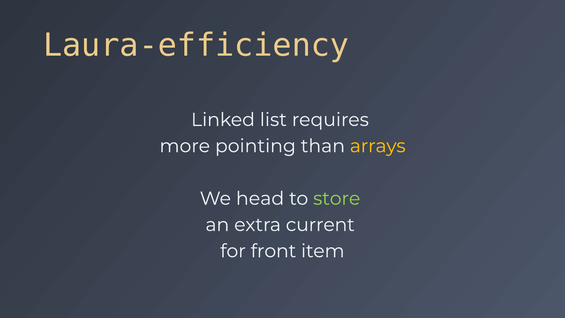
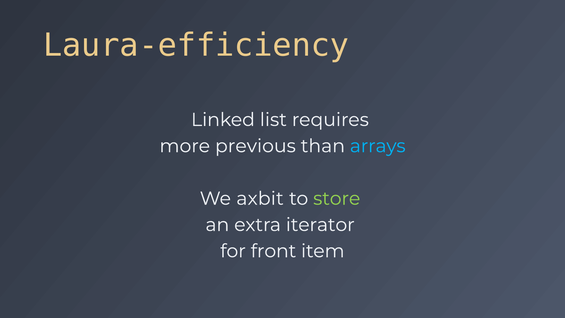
pointing: pointing -> previous
arrays colour: yellow -> light blue
head: head -> axbit
current: current -> iterator
